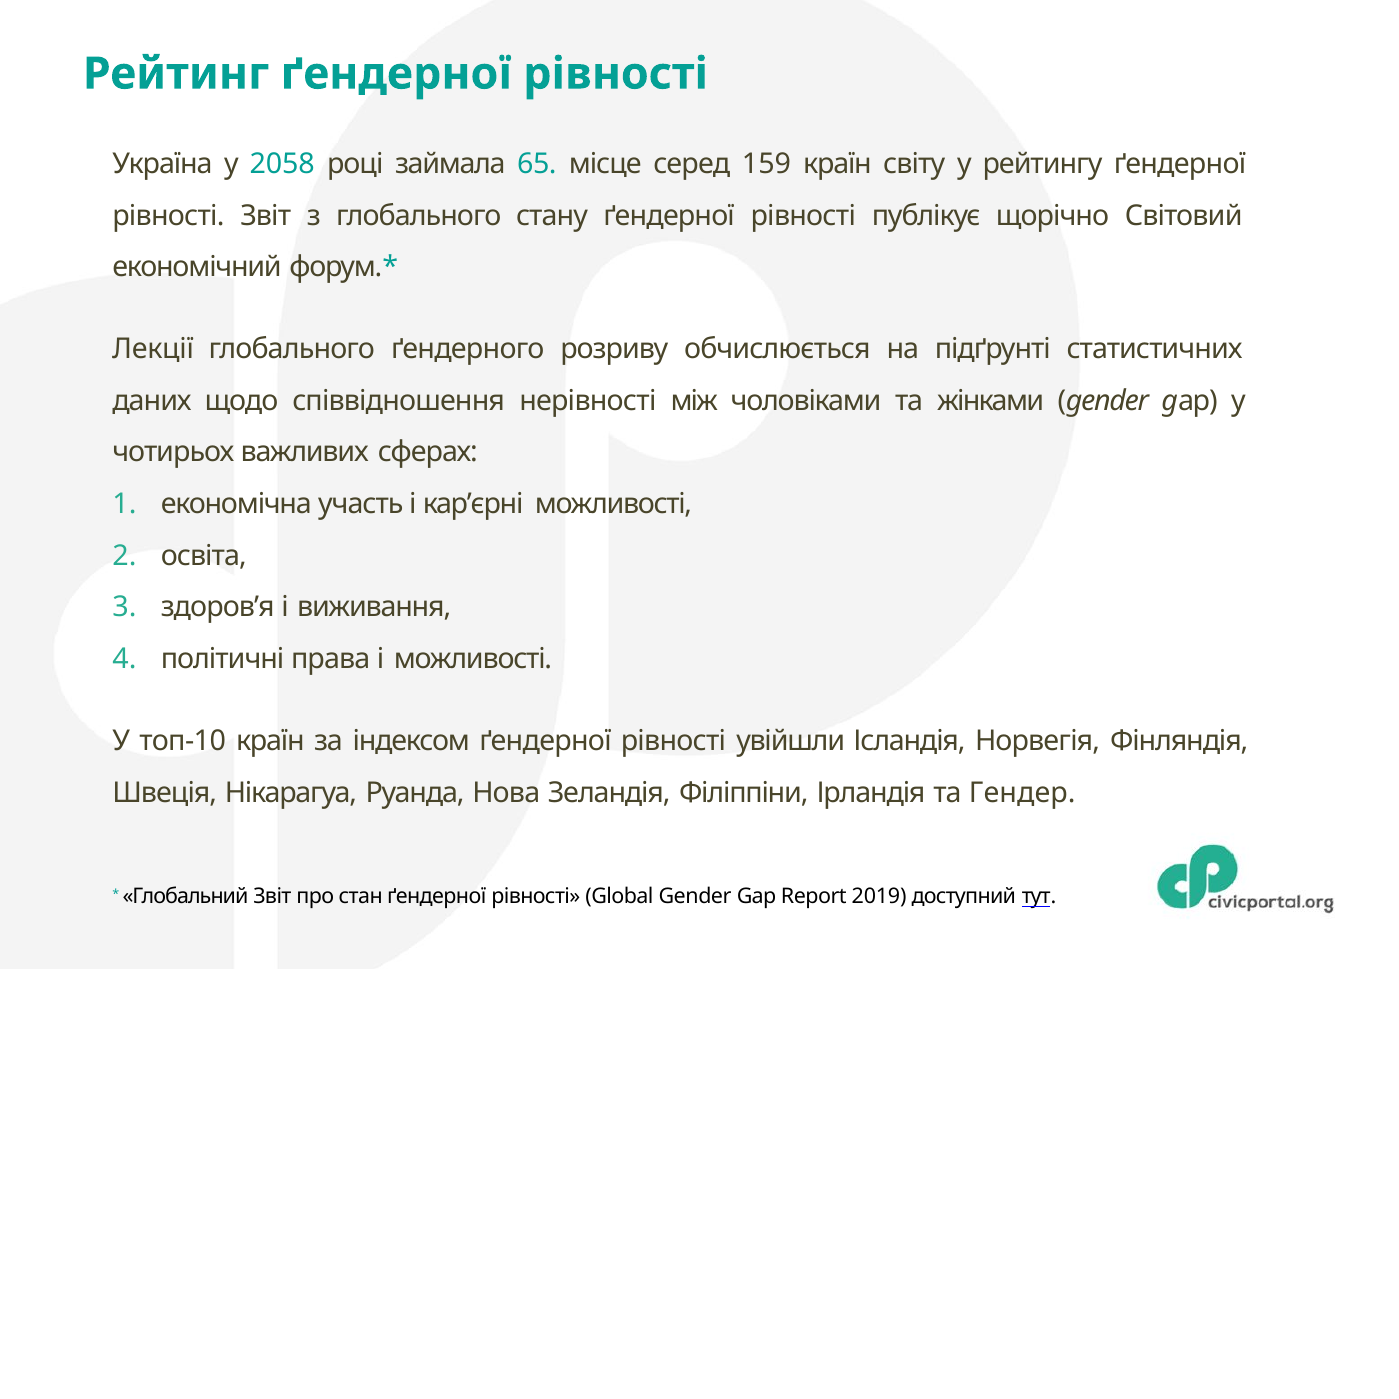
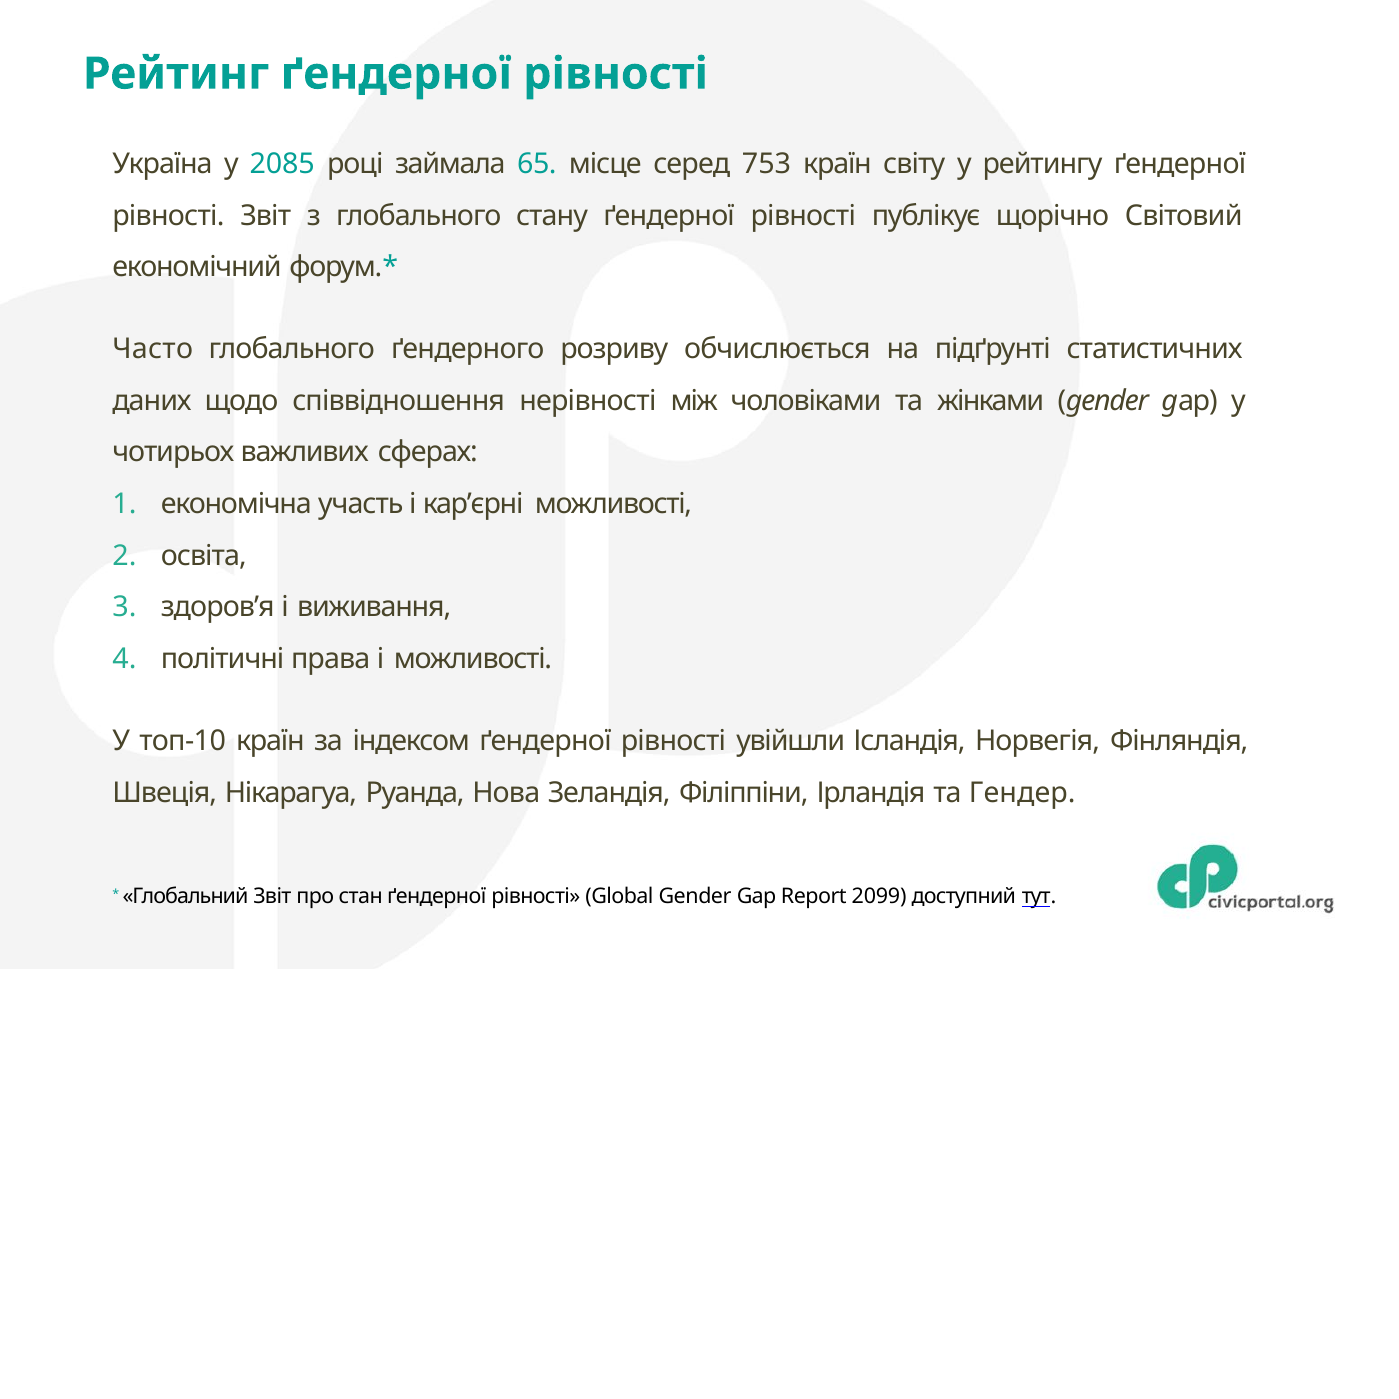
2058: 2058 -> 2085
159: 159 -> 753
Лекції: Лекції -> Часто
2019: 2019 -> 2099
